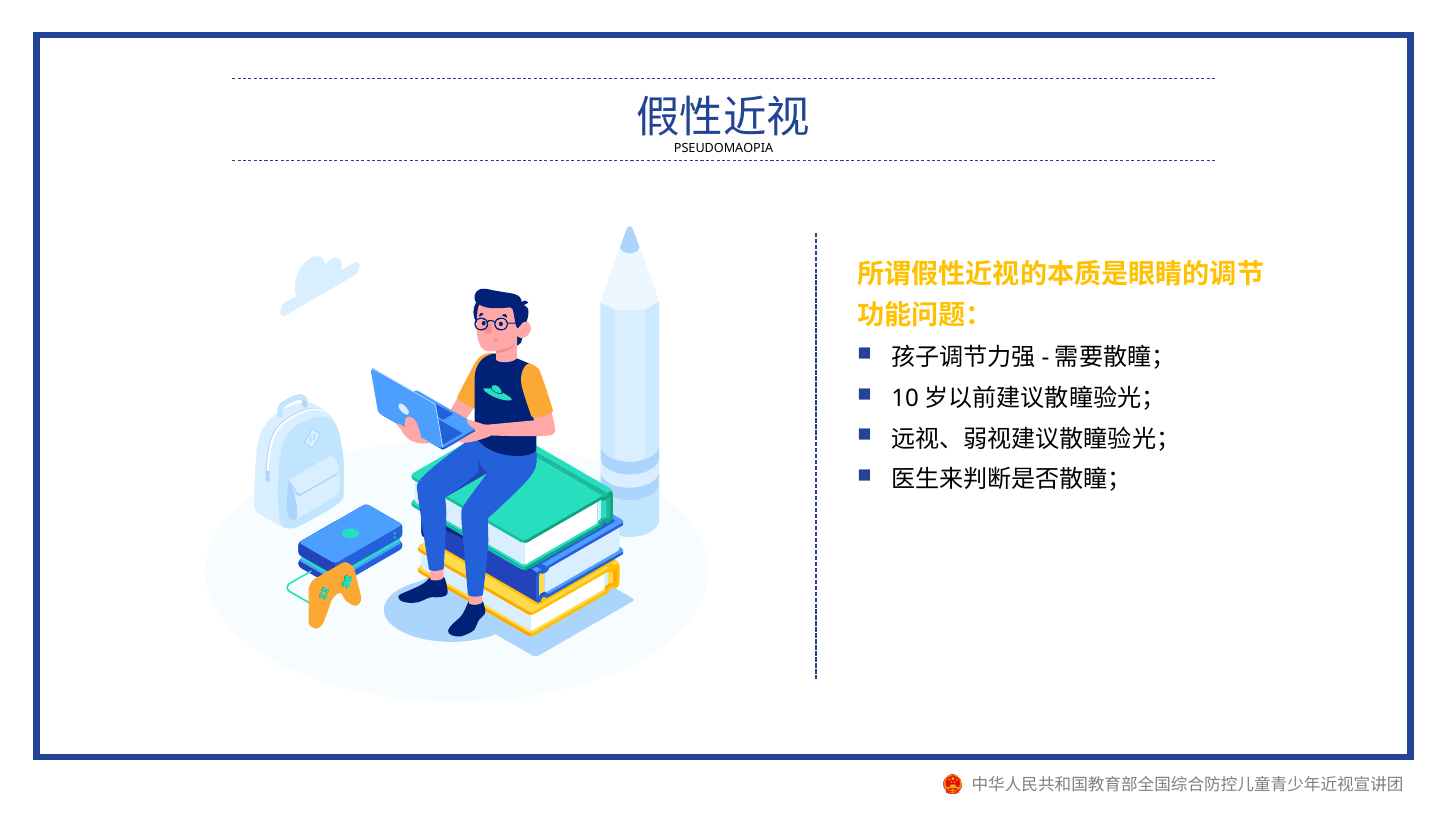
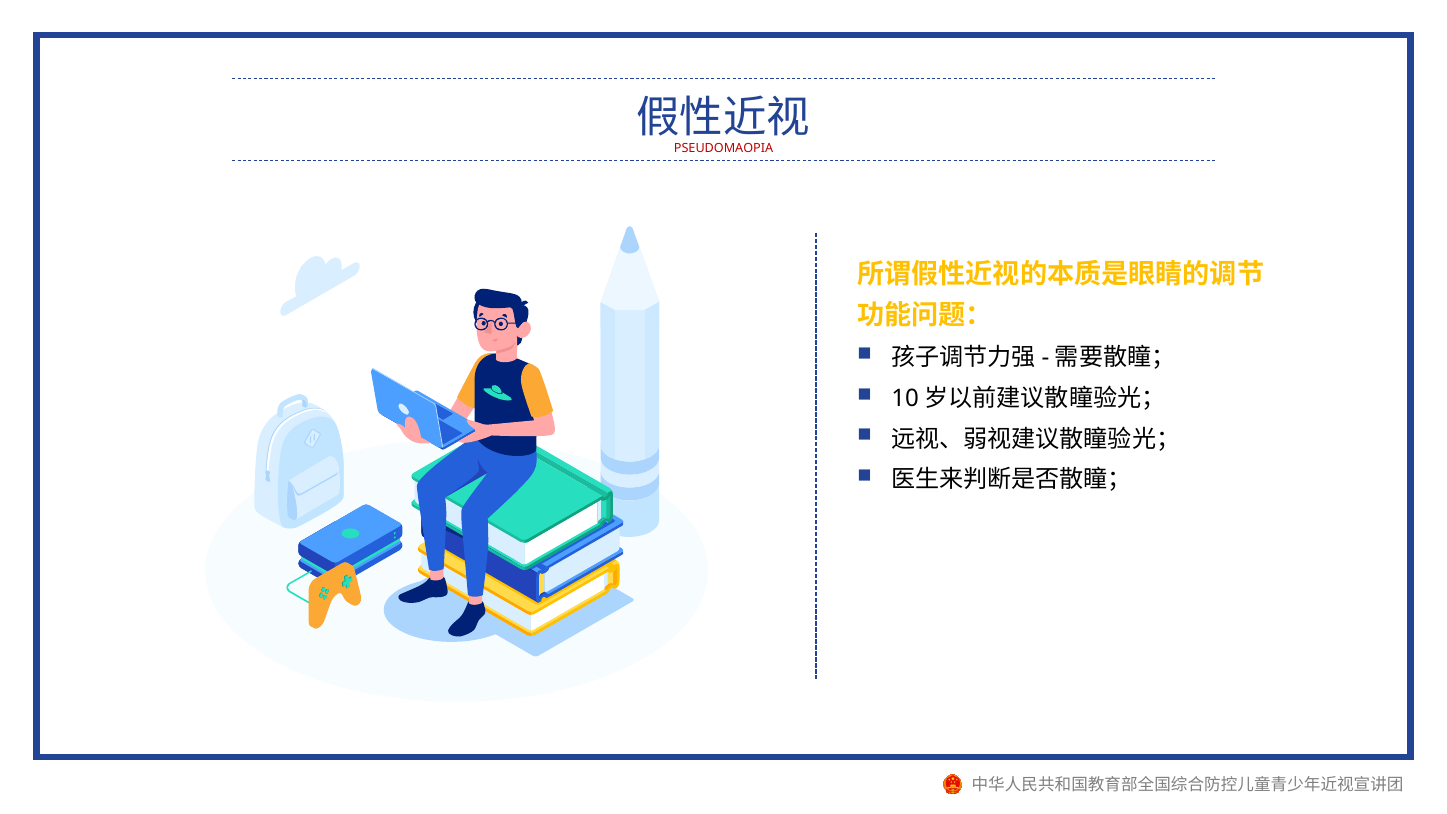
PSEUDOMAOPIA colour: black -> red
